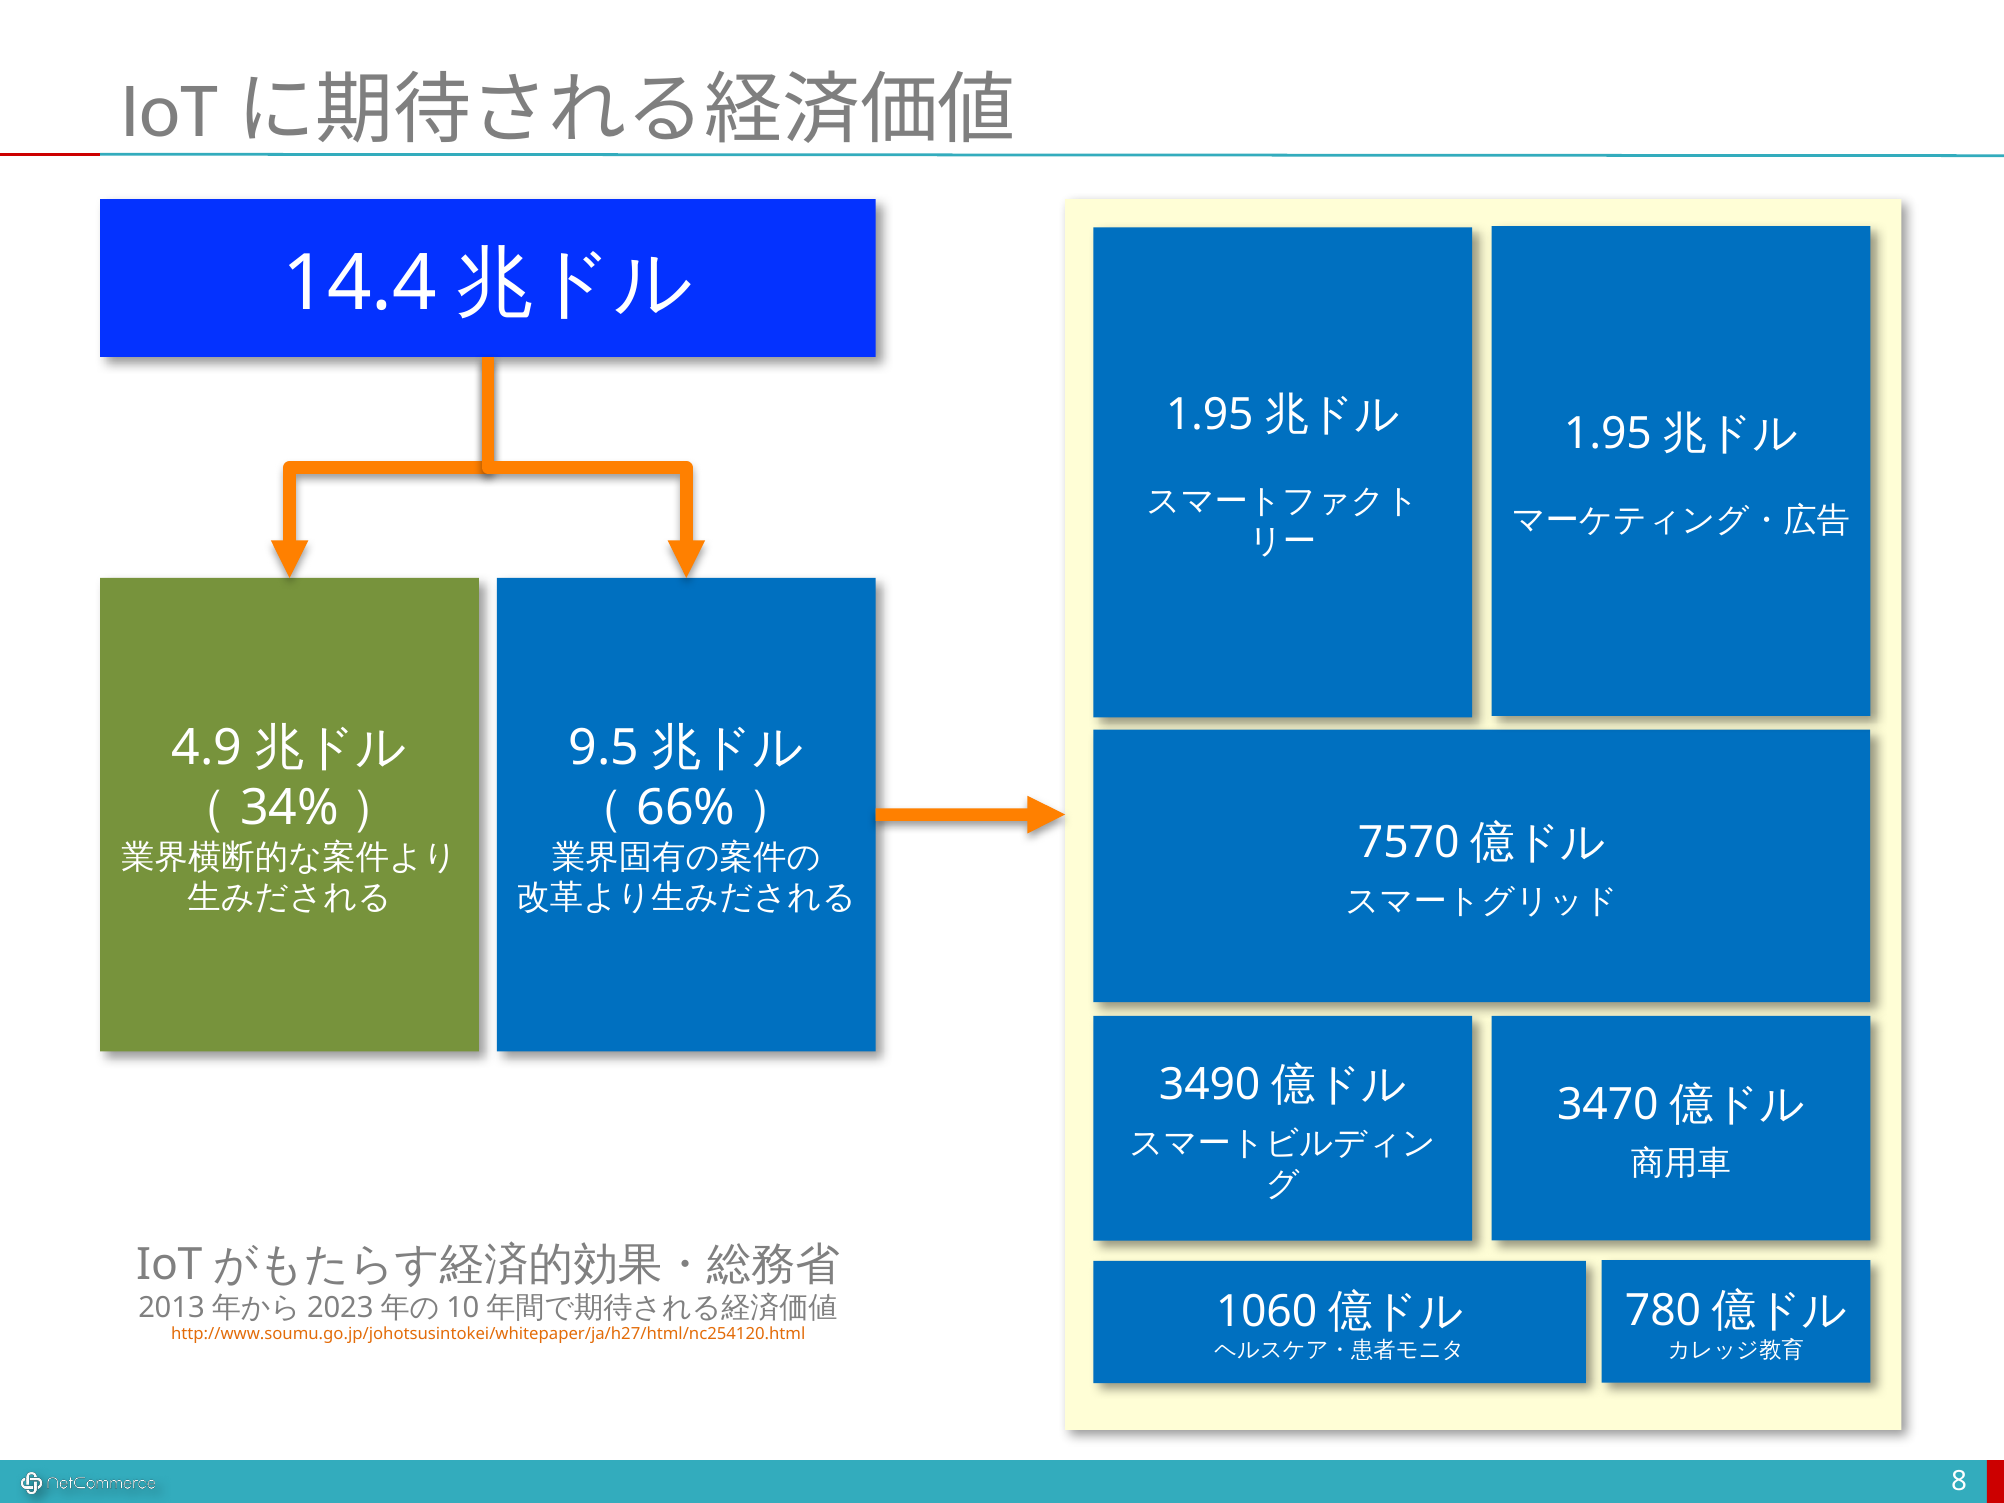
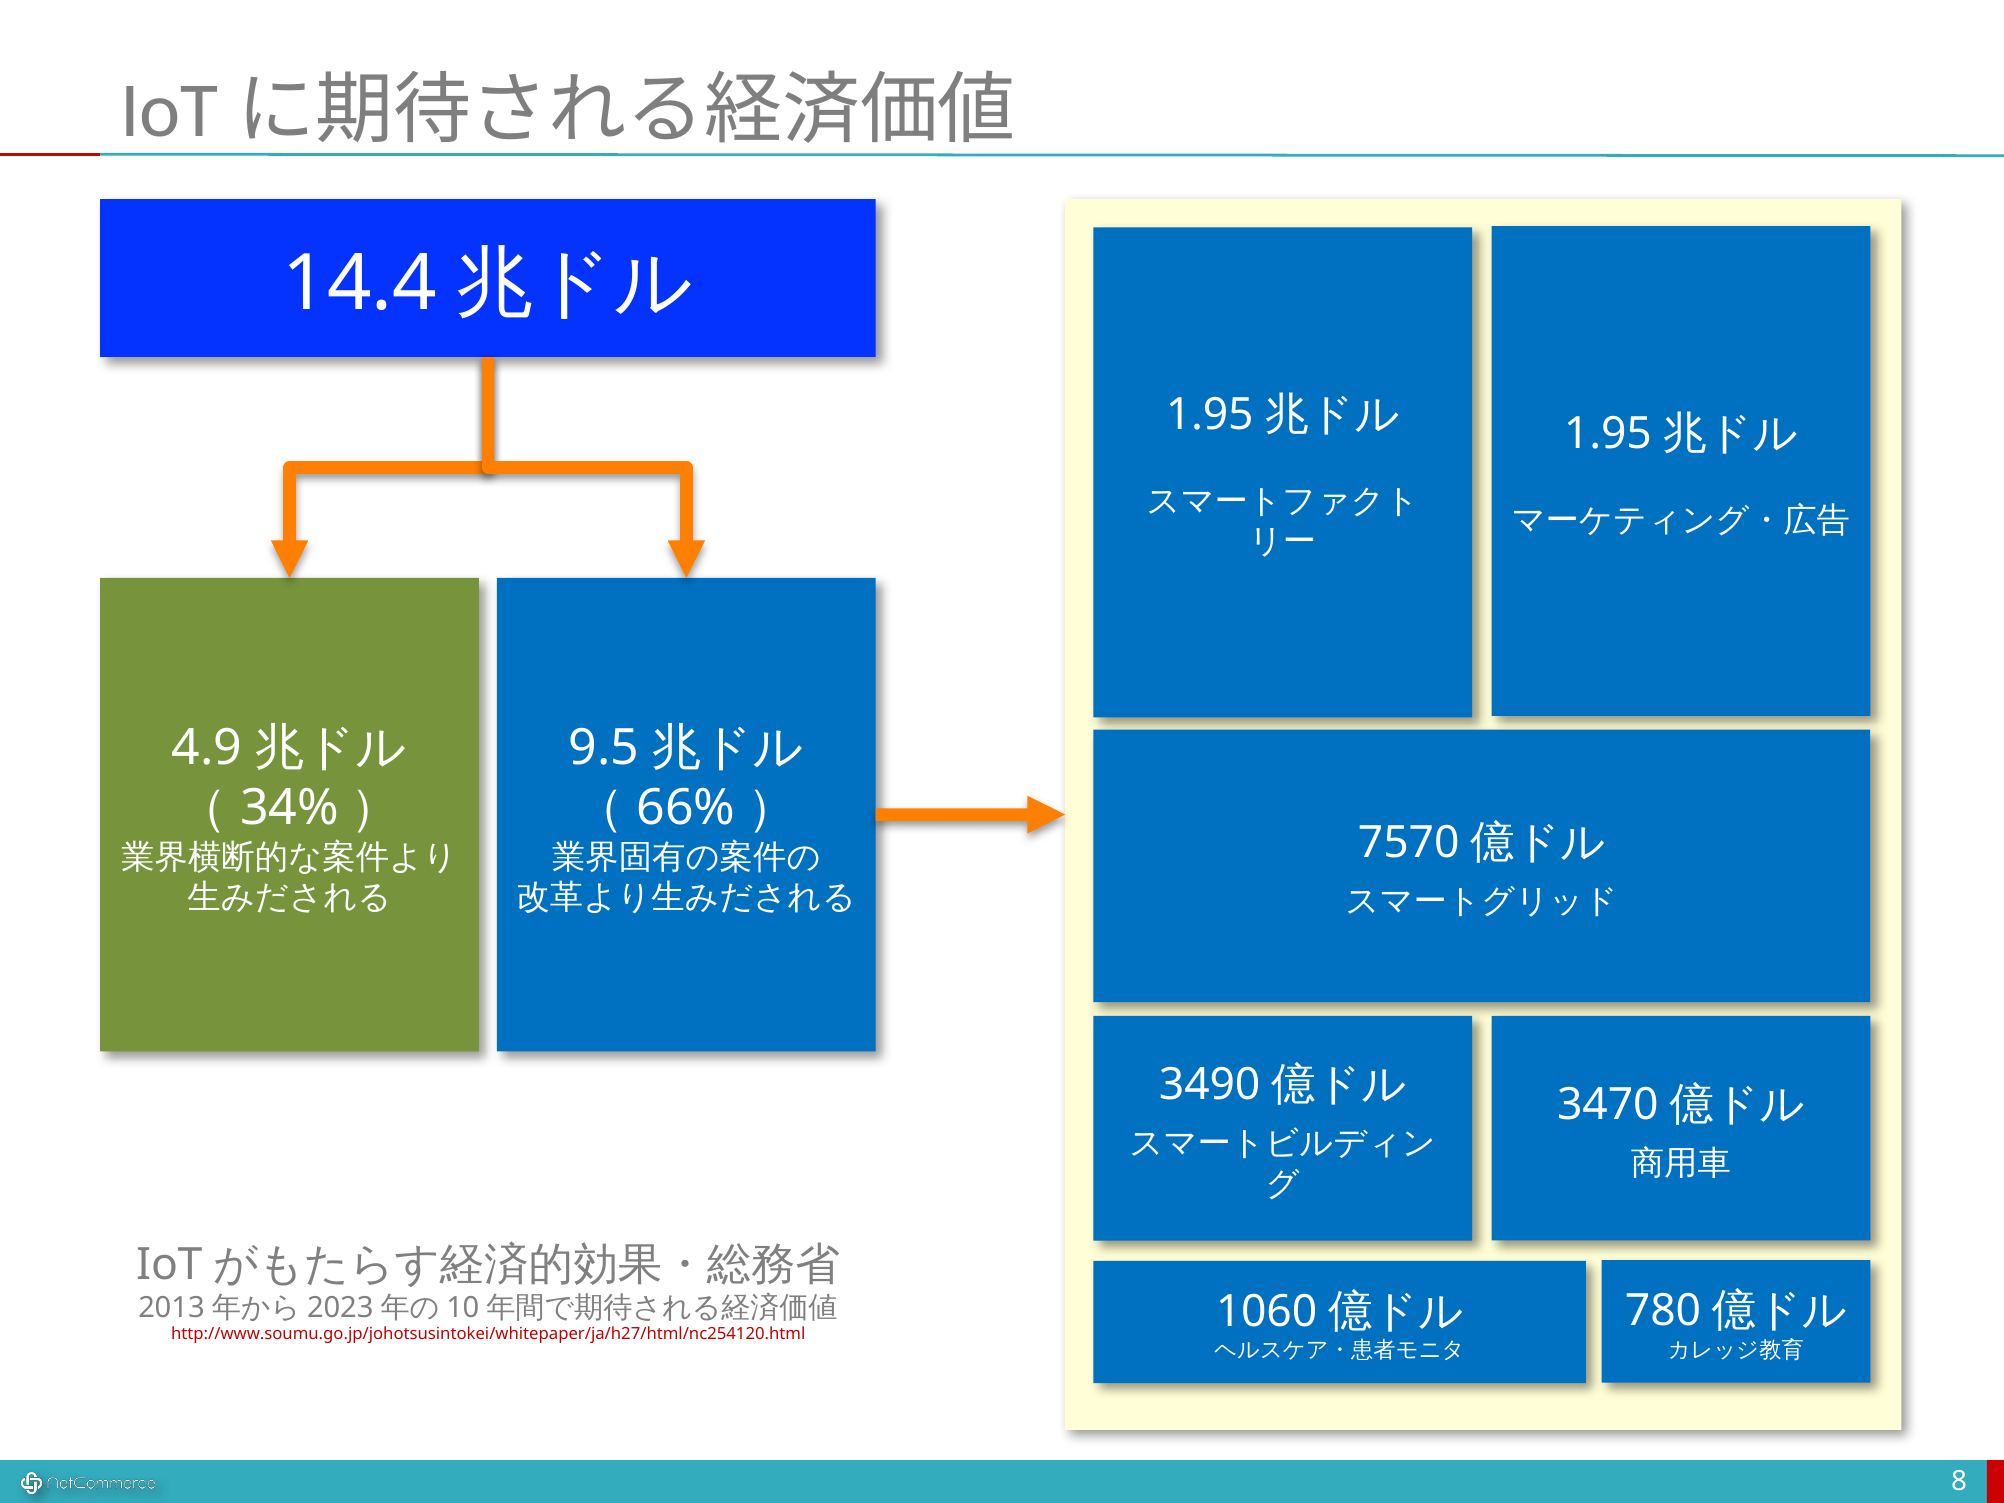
http://www.soumu.go.jp/johotsusintokei/whitepaper/ja/h27/html/nc254120.html colour: orange -> red
